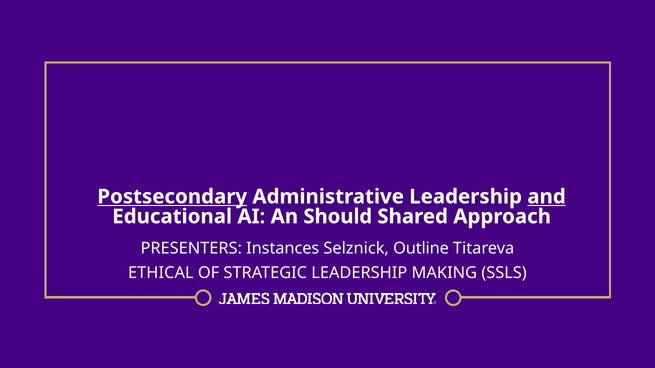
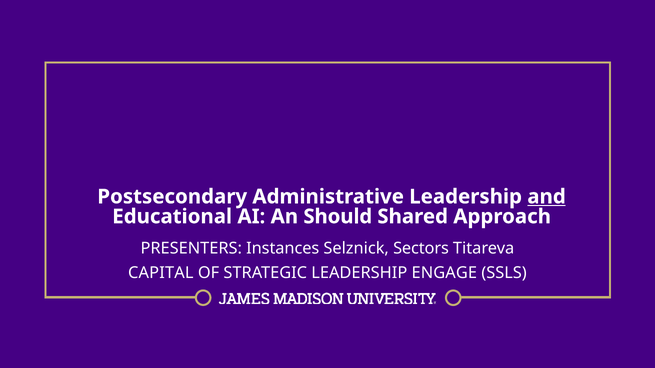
Postsecondary underline: present -> none
Outline: Outline -> Sectors
ETHICAL: ETHICAL -> CAPITAL
MAKING: MAKING -> ENGAGE
